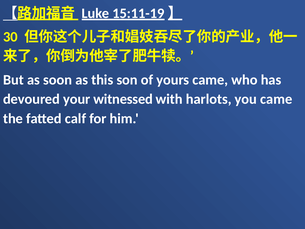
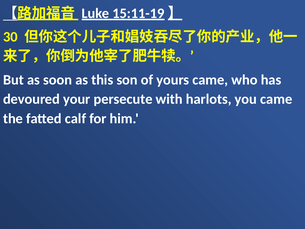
witnessed: witnessed -> persecute
